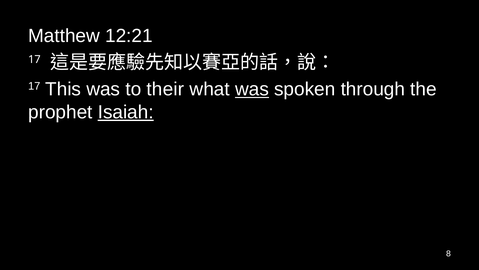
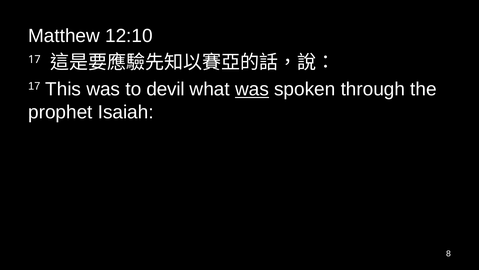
12:21: 12:21 -> 12:10
their: their -> devil
Isaiah underline: present -> none
